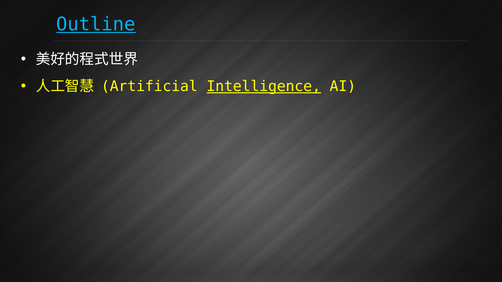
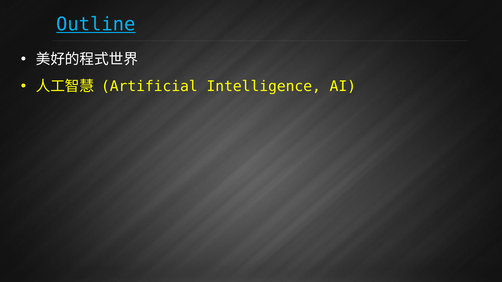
Intelligence underline: present -> none
